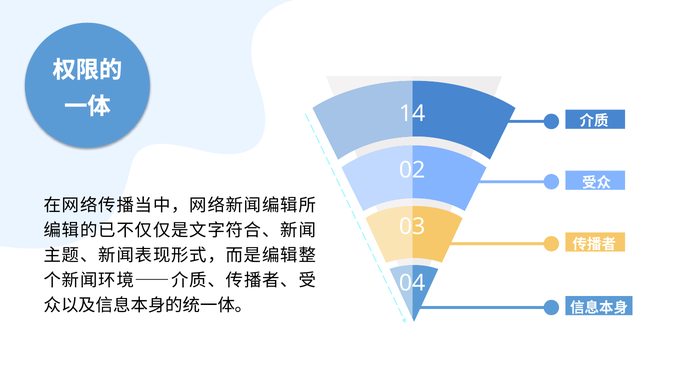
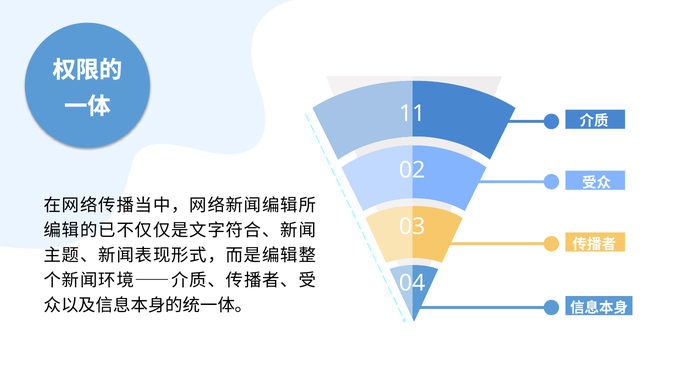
14: 14 -> 11
